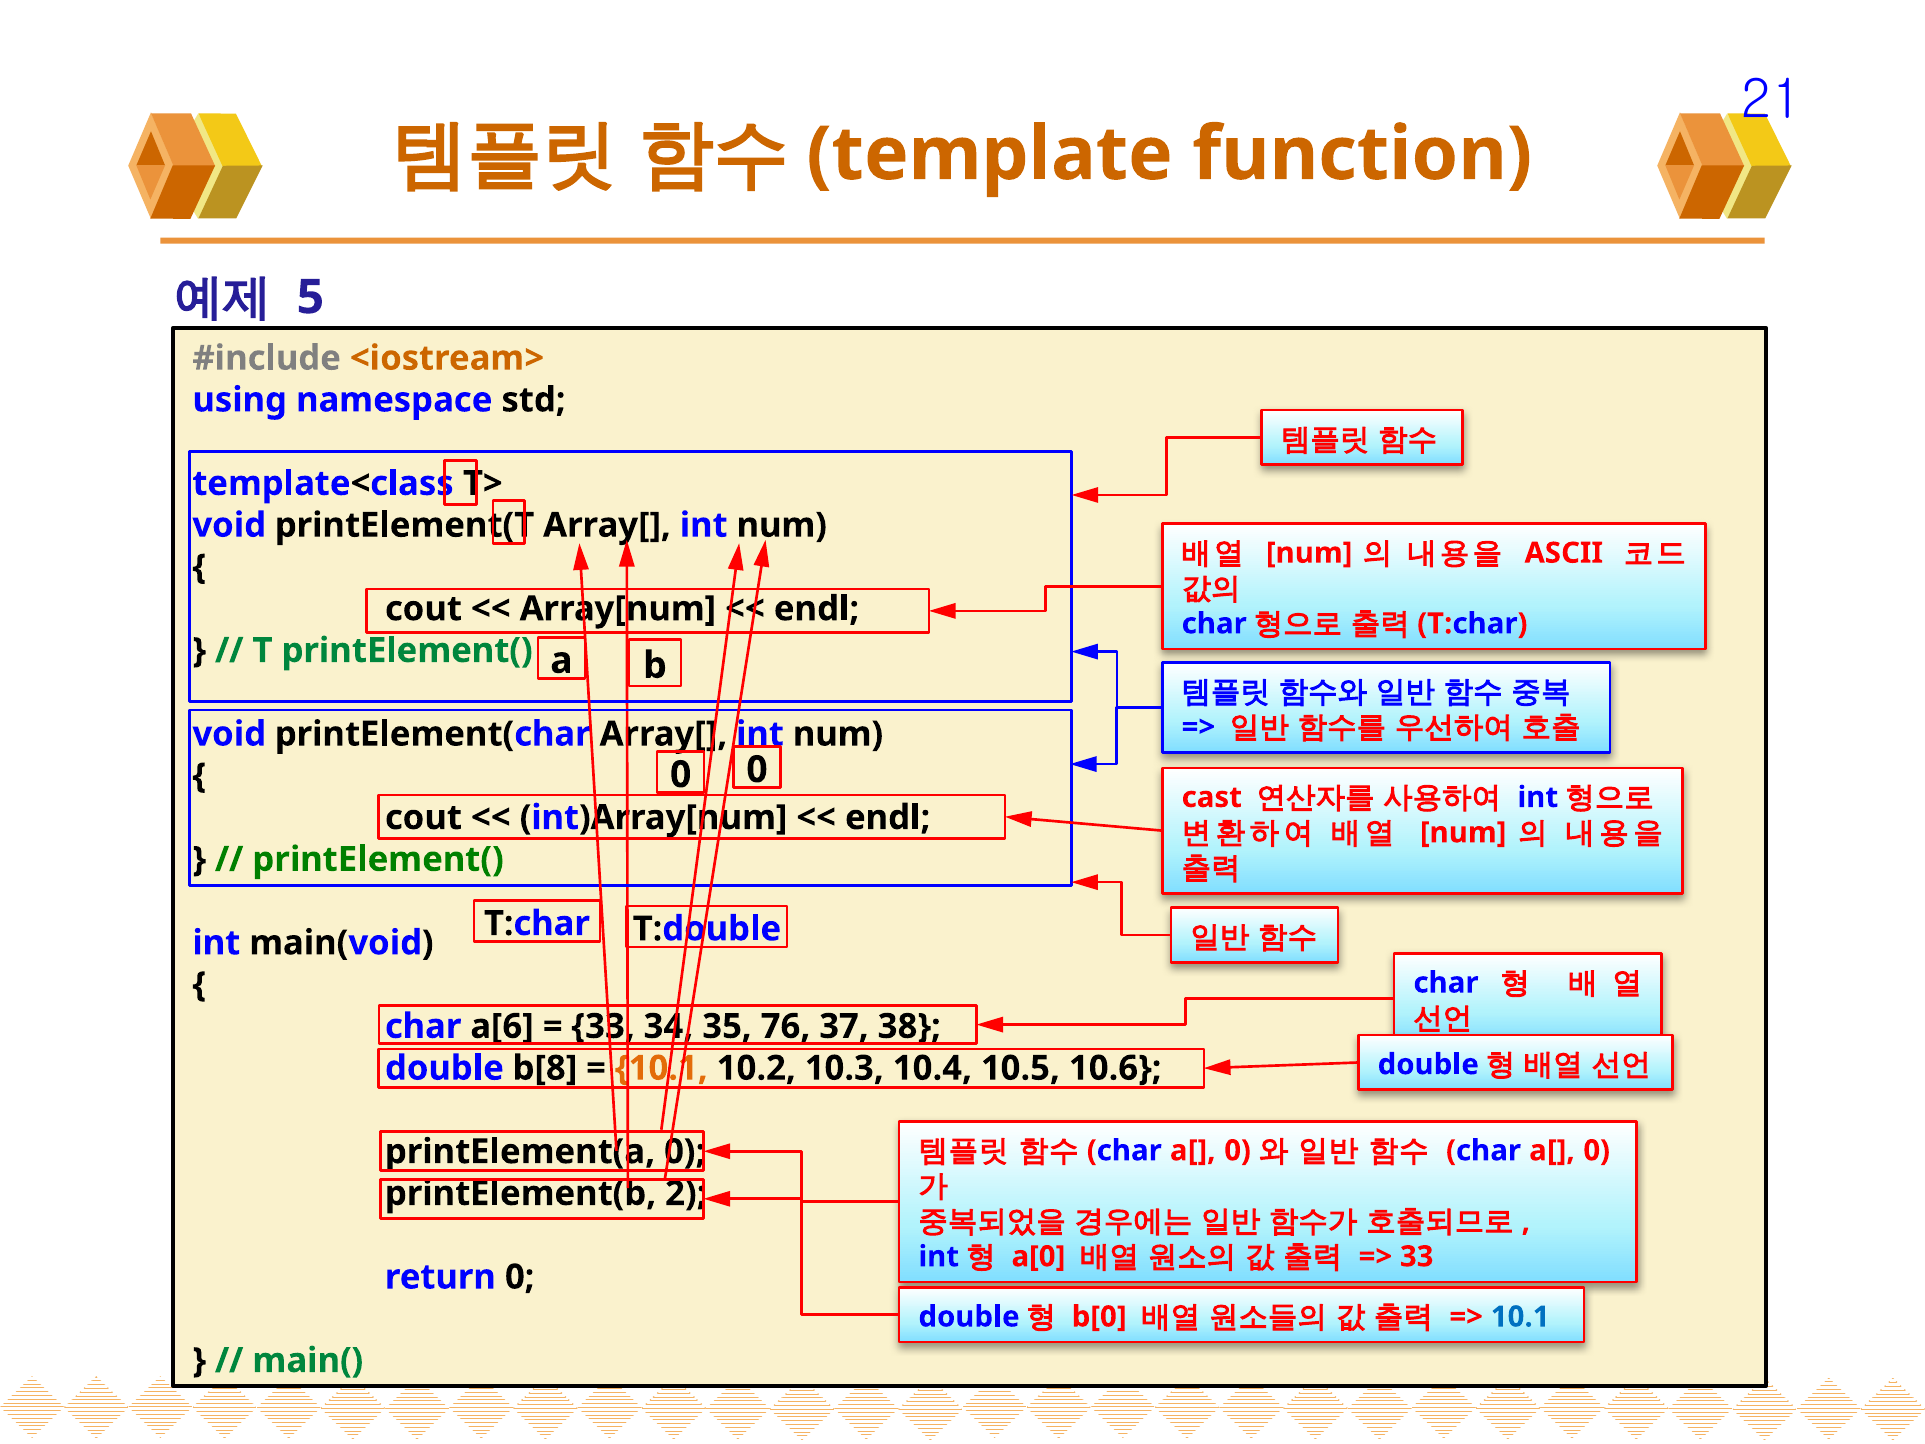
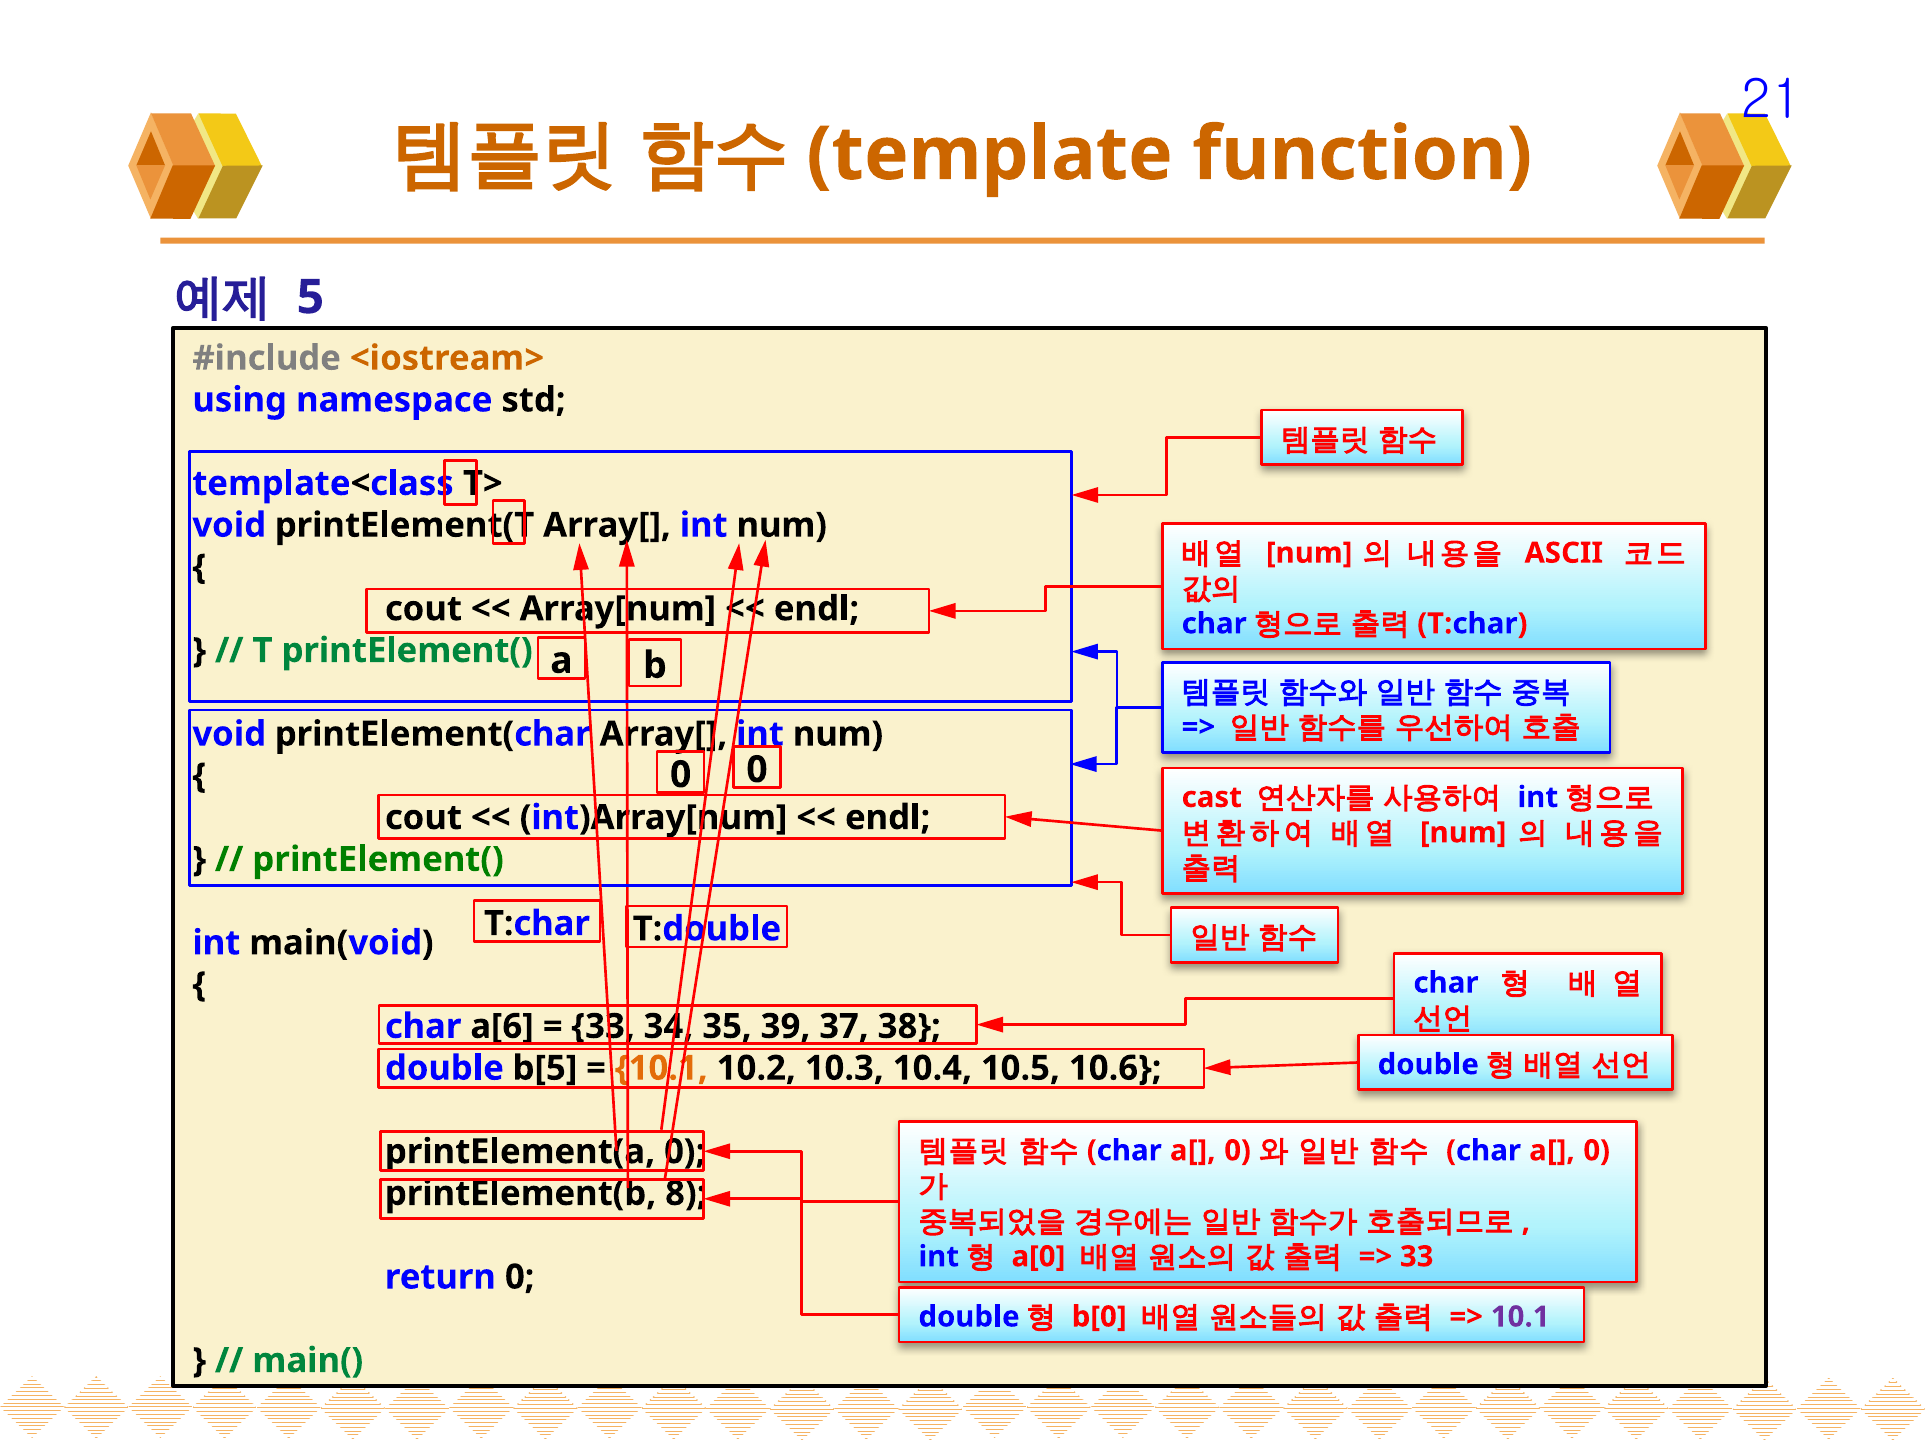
76: 76 -> 39
b[8: b[8 -> b[5
2: 2 -> 8
10.1 at (1520, 1317) colour: blue -> purple
